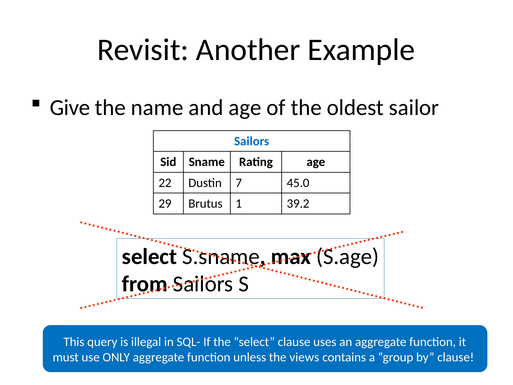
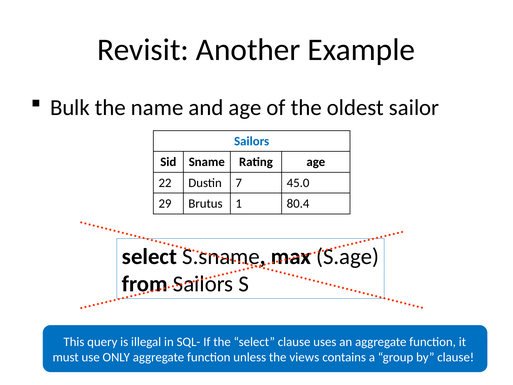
Give: Give -> Bulk
39.2: 39.2 -> 80.4
